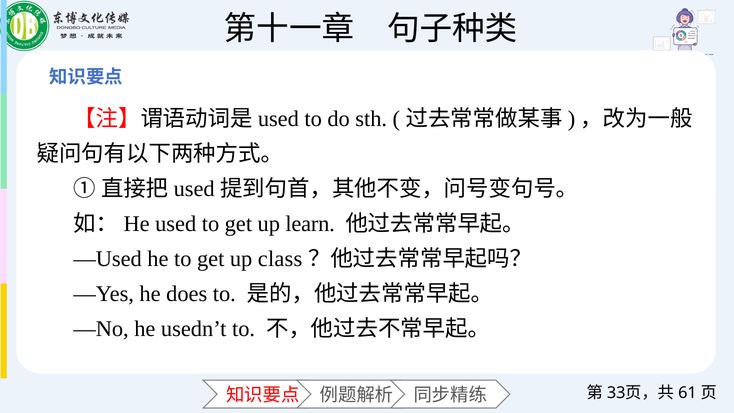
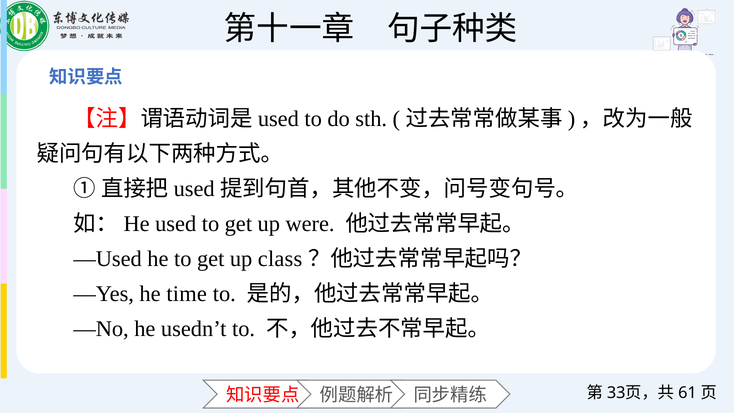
learn: learn -> were
does: does -> time
